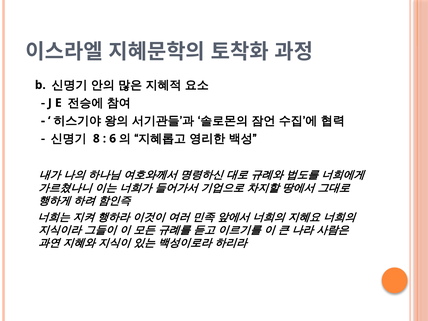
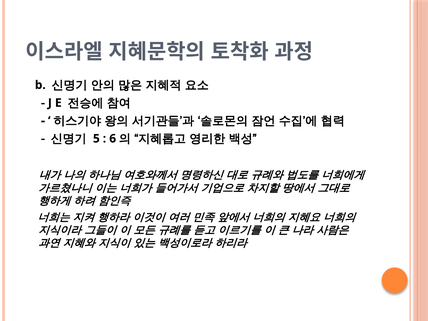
8: 8 -> 5
